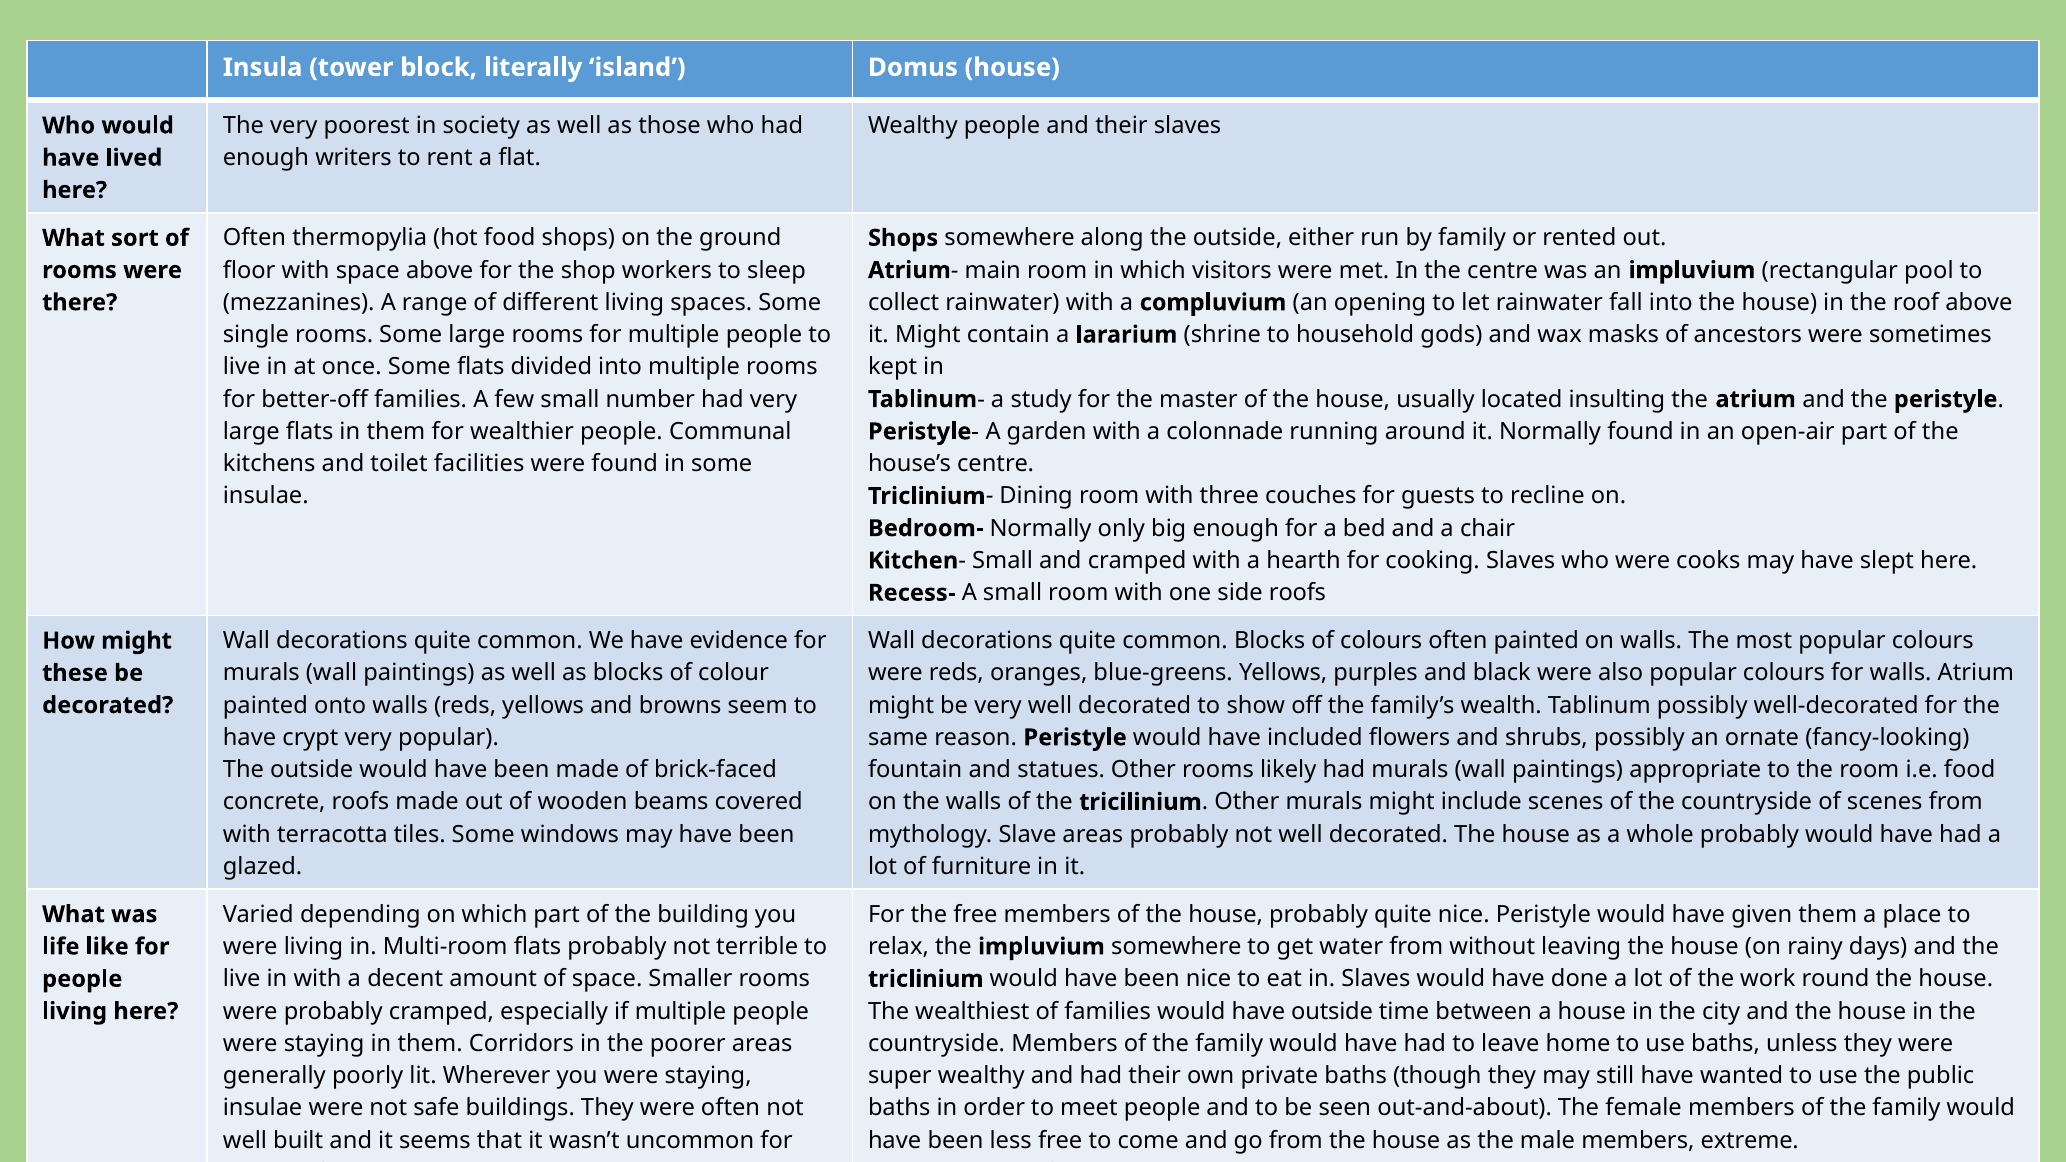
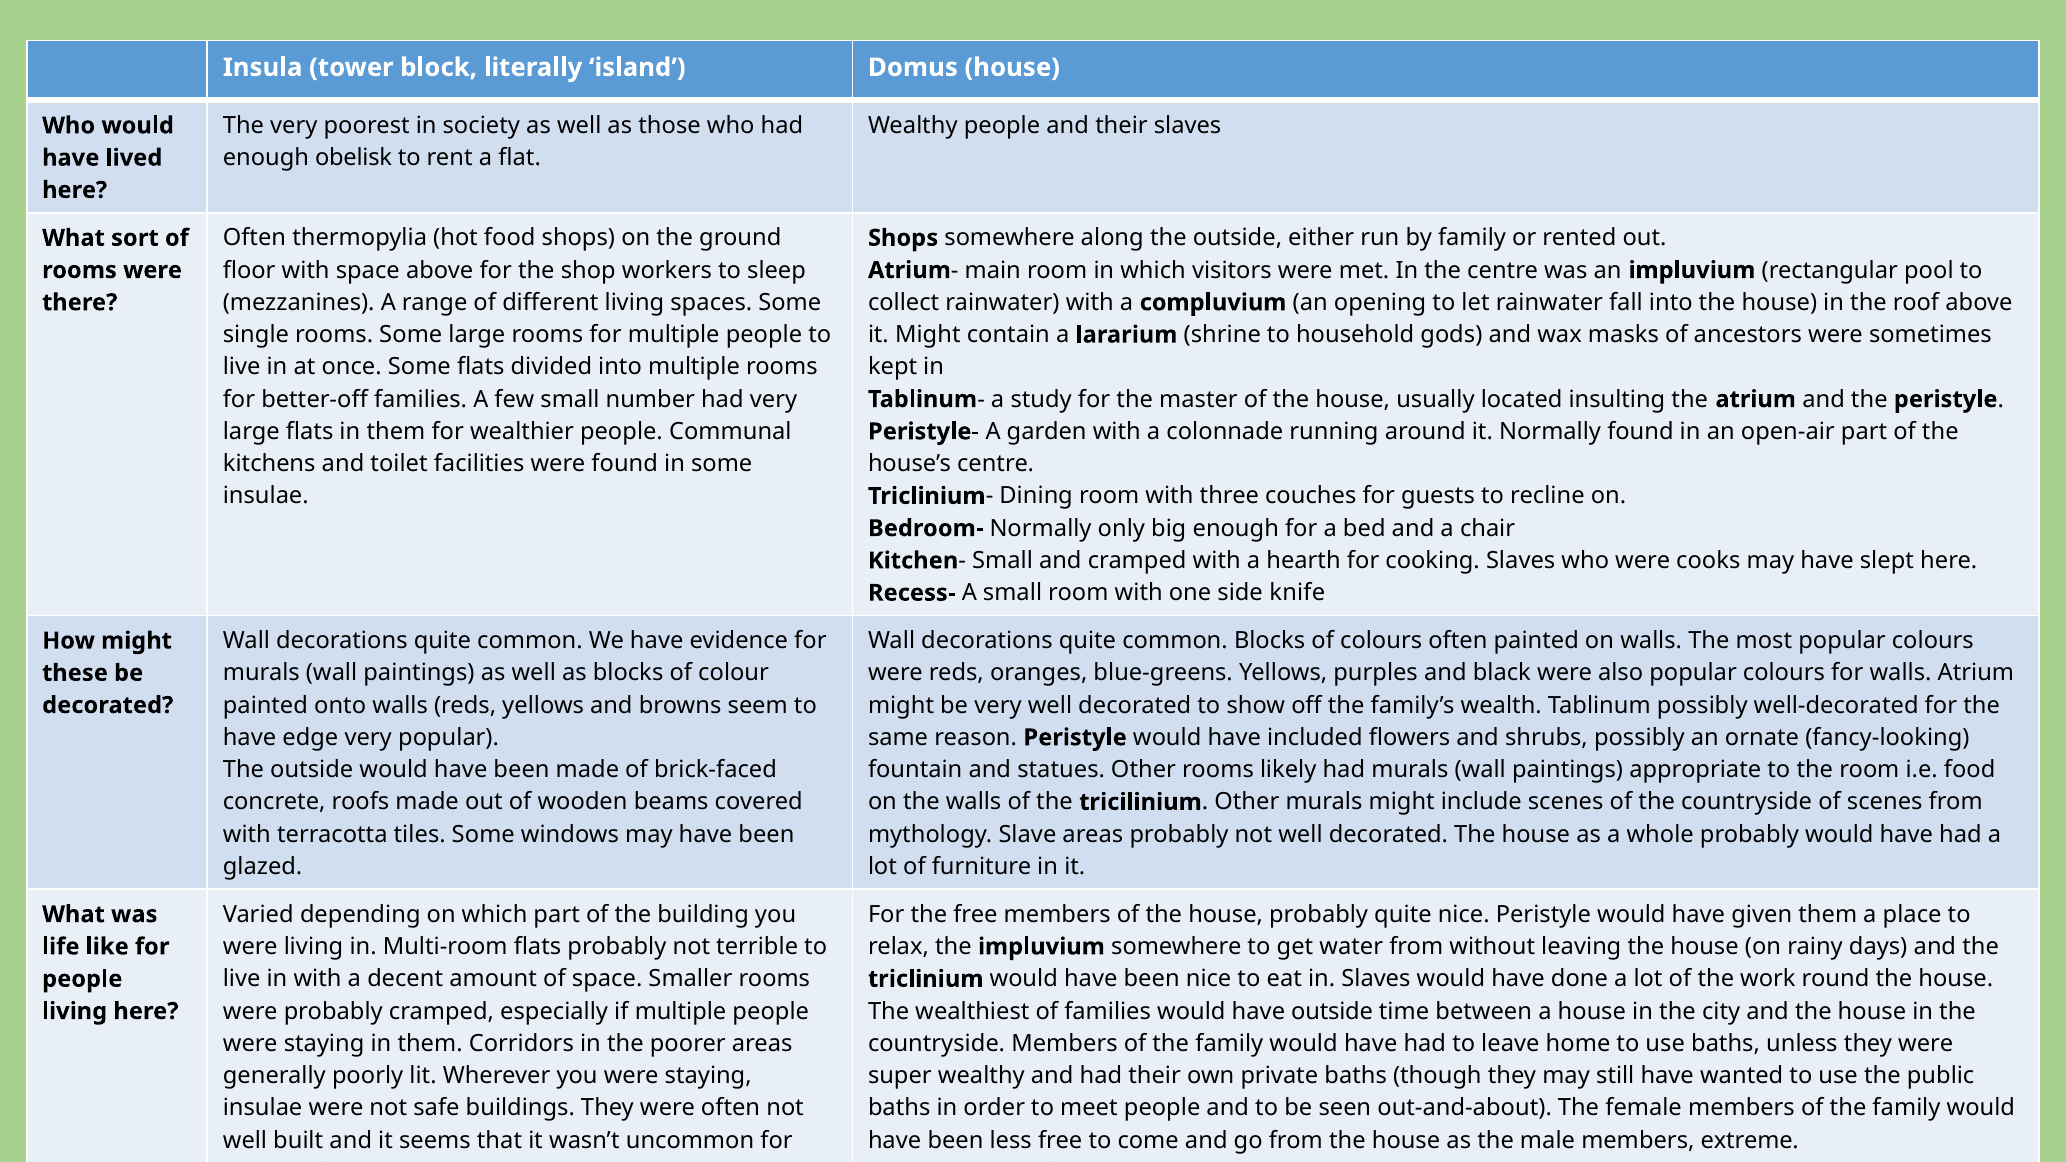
writers: writers -> obelisk
side roofs: roofs -> knife
crypt: crypt -> edge
